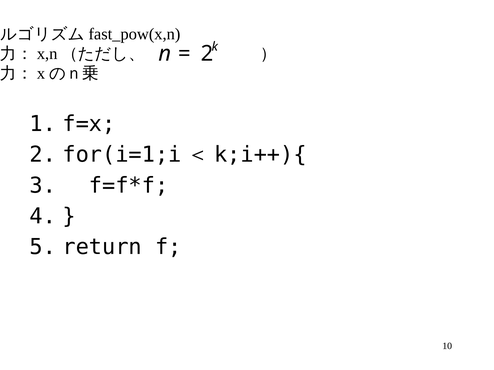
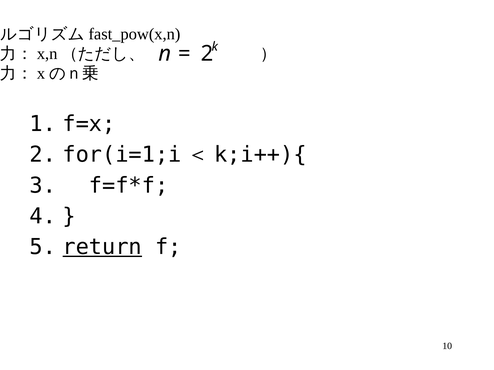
return underline: none -> present
